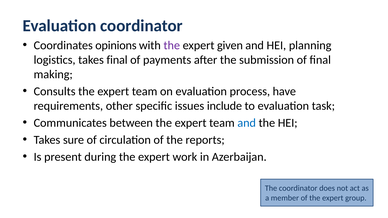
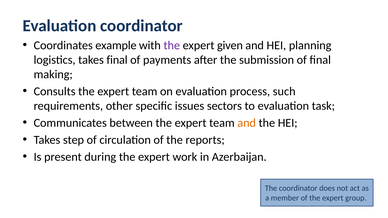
opinions: opinions -> example
have: have -> such
include: include -> sectors
and at (247, 123) colour: blue -> orange
sure: sure -> step
